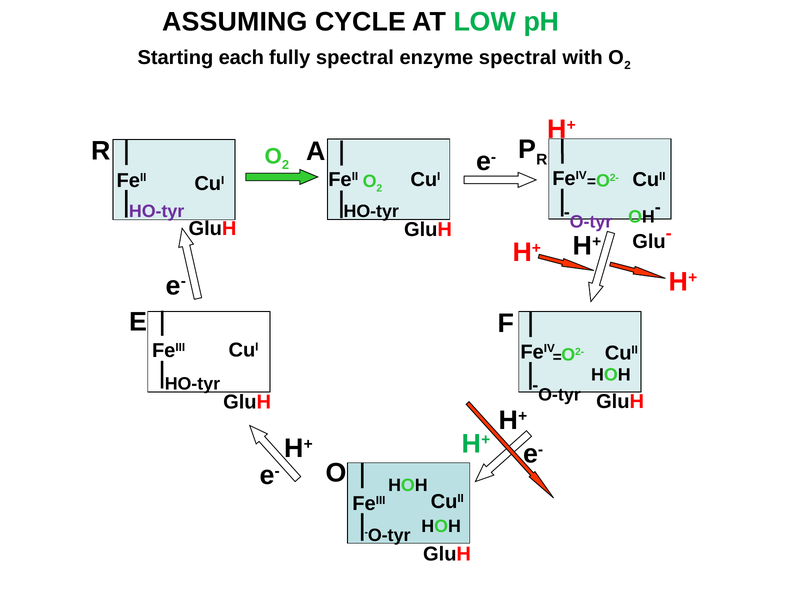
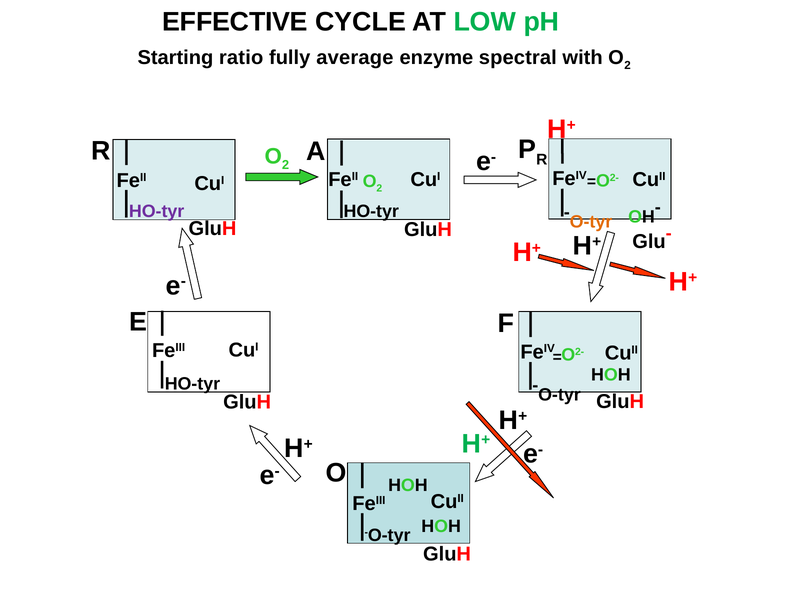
ASSUMING: ASSUMING -> EFFECTIVE
each: each -> ratio
fully spectral: spectral -> average
O-tyr at (591, 222) colour: purple -> orange
